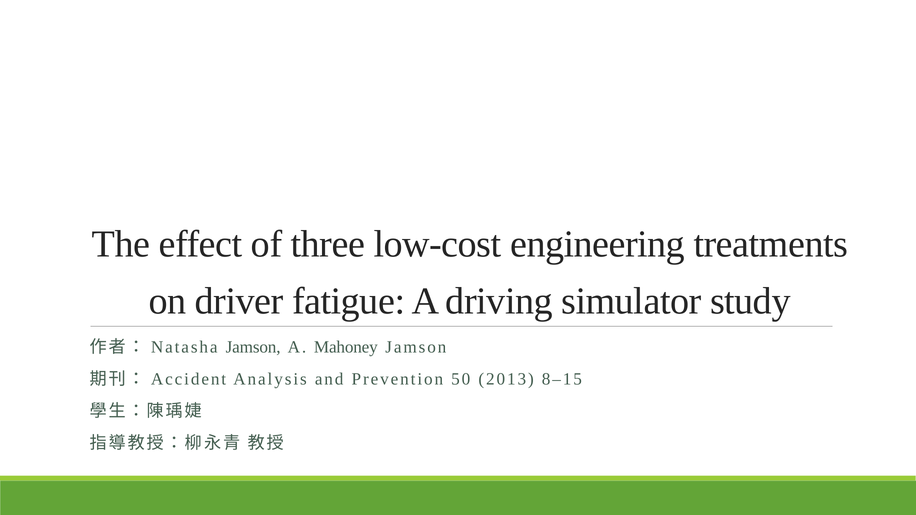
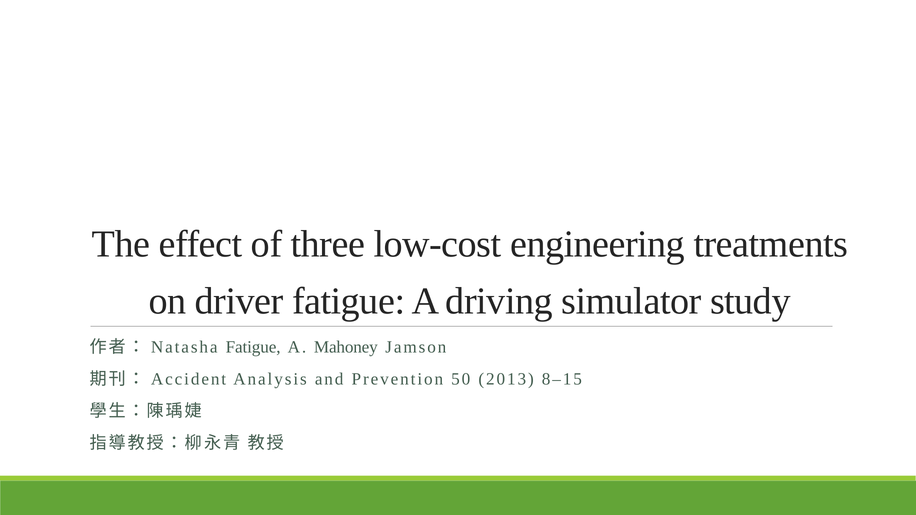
Jamson at (253, 347): Jamson -> Fatigue
